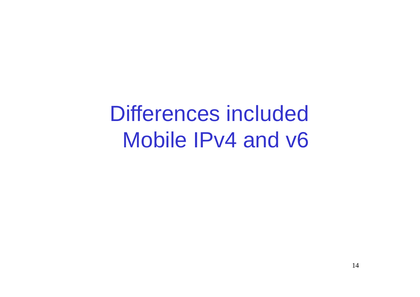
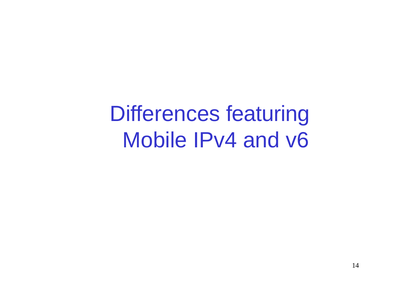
included: included -> featuring
